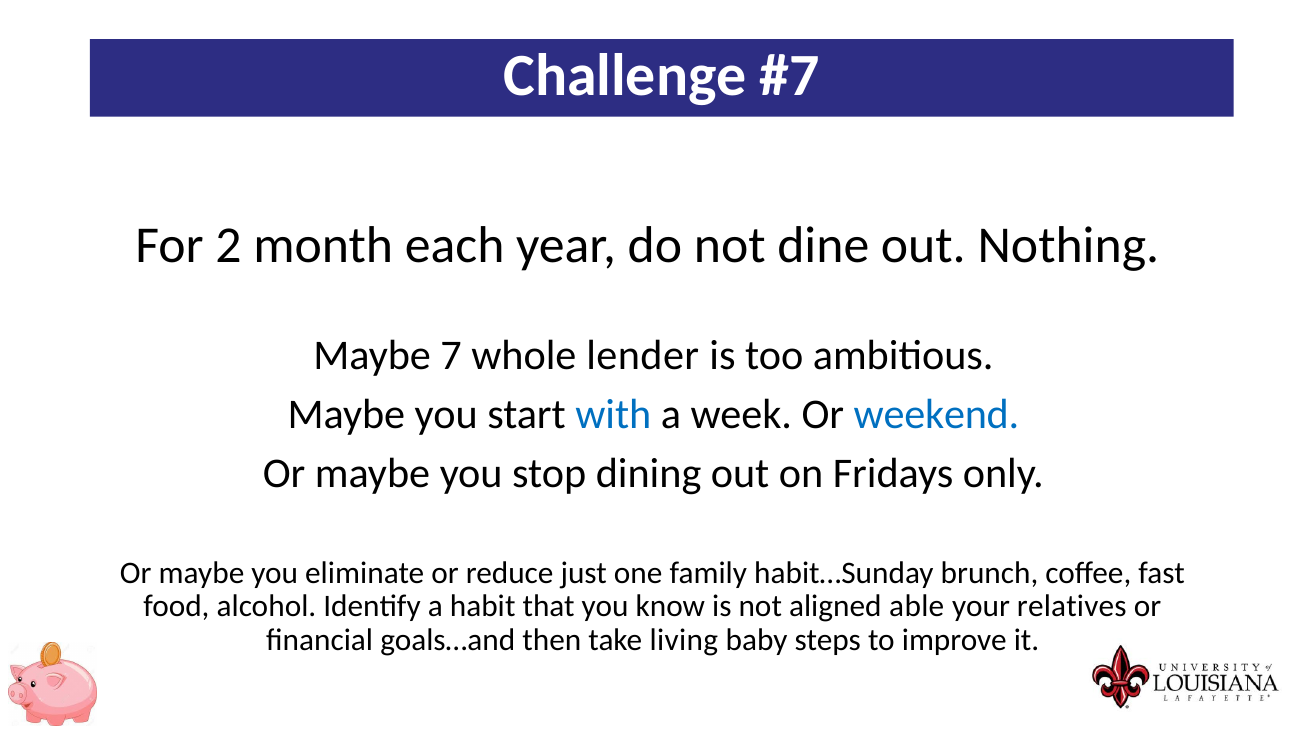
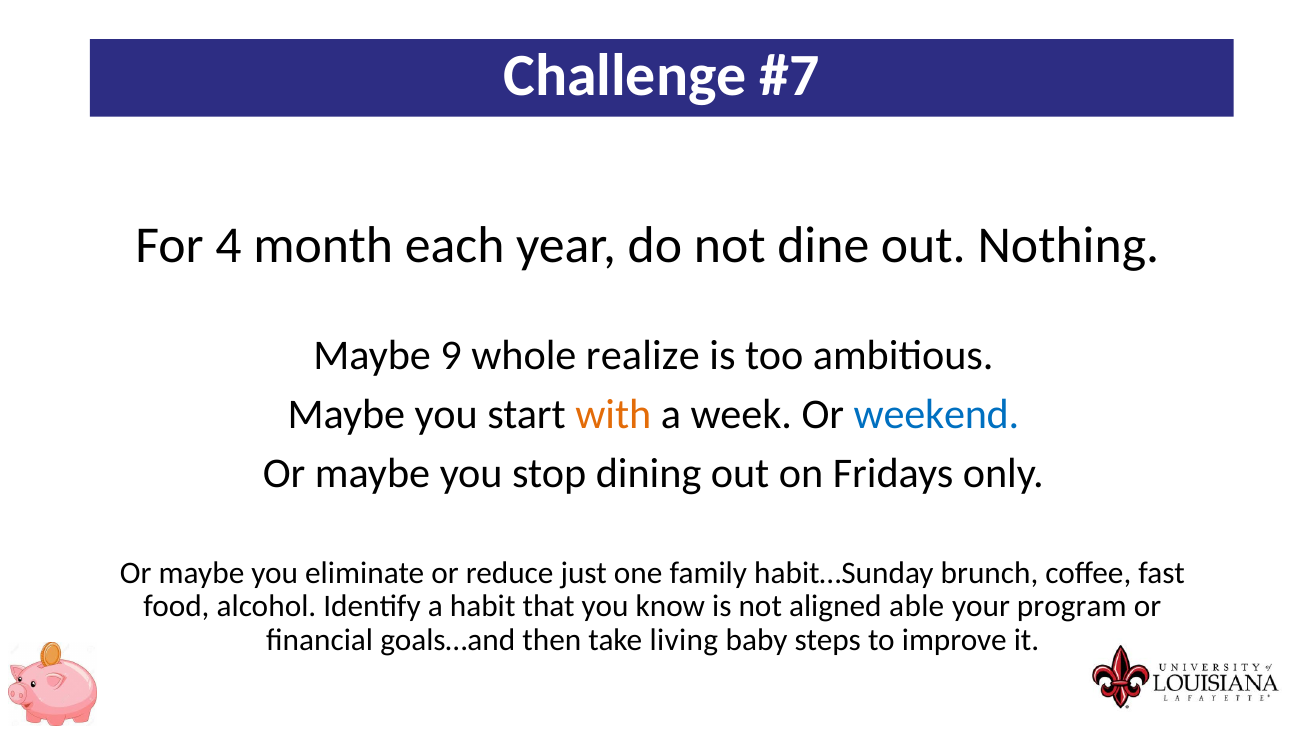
2: 2 -> 4
7: 7 -> 9
lender: lender -> realize
with colour: blue -> orange
relatives: relatives -> program
